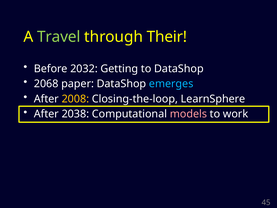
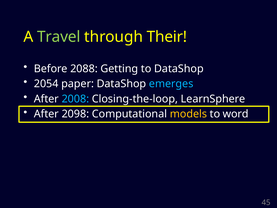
2032: 2032 -> 2088
2068: 2068 -> 2054
2008 colour: yellow -> light blue
2038: 2038 -> 2098
models colour: pink -> yellow
work: work -> word
